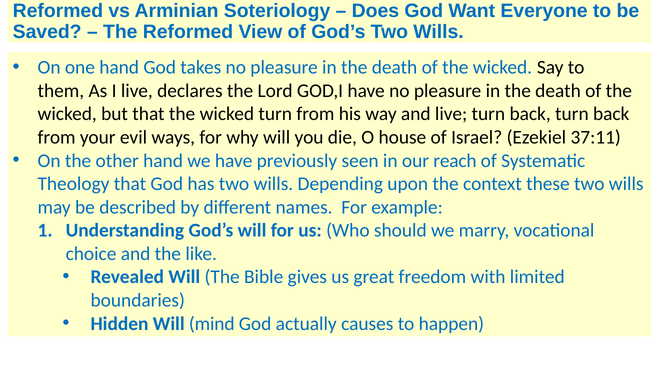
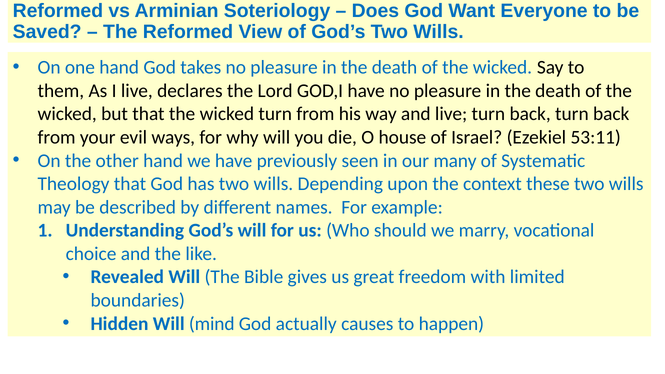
37:11: 37:11 -> 53:11
reach: reach -> many
